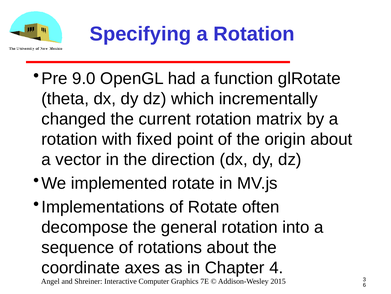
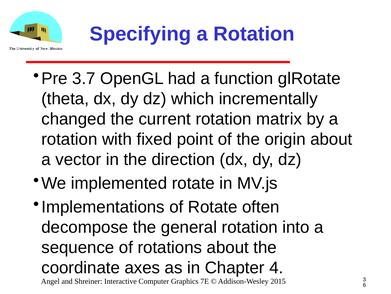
9.0: 9.0 -> 3.7
